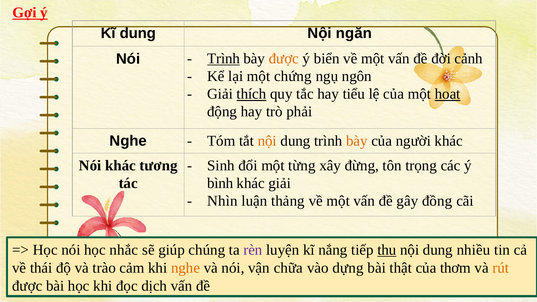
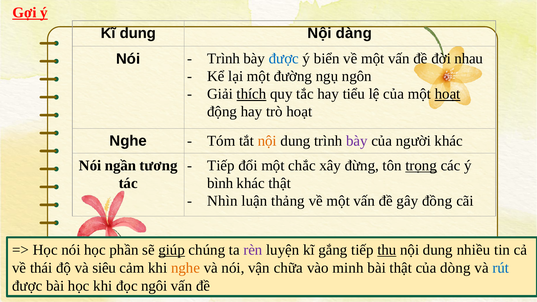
ngăn: ngăn -> dàng
Trình at (224, 59) underline: present -> none
được at (284, 59) colour: orange -> blue
cảnh: cảnh -> nhau
chứng: chứng -> đường
trò phải: phải -> hoạt
bày at (357, 141) colour: orange -> purple
Nói khác: khác -> ngần
Sinh at (221, 166): Sinh -> Tiếp
từng: từng -> chắc
trọng underline: none -> present
khác giải: giải -> thật
nhắc: nhắc -> phần
giúp underline: none -> present
nắng: nắng -> gắng
trào: trào -> siêu
dựng: dựng -> minh
thơm: thơm -> dòng
rút colour: orange -> blue
dịch: dịch -> ngôi
